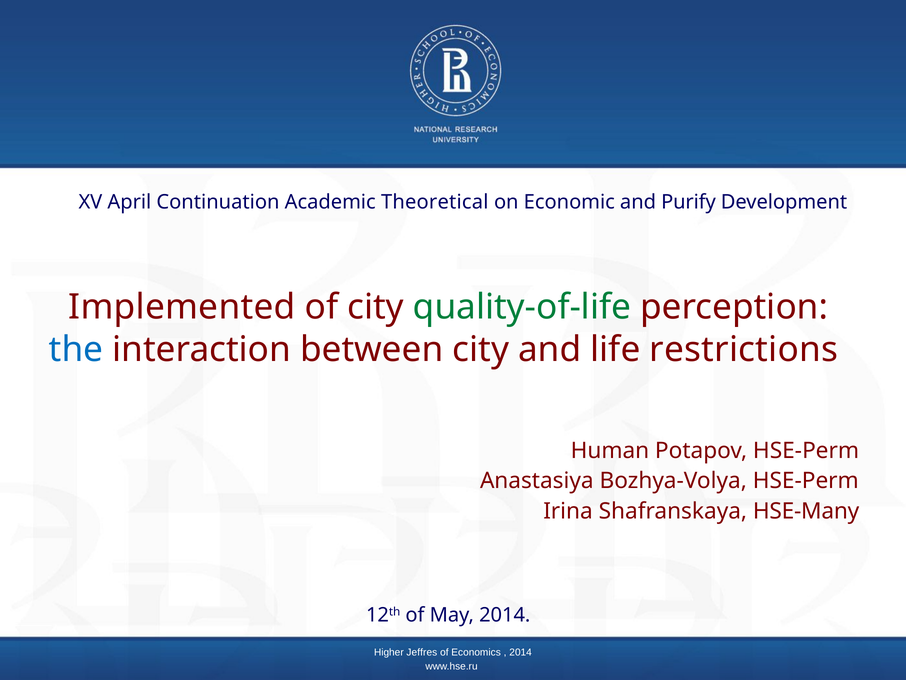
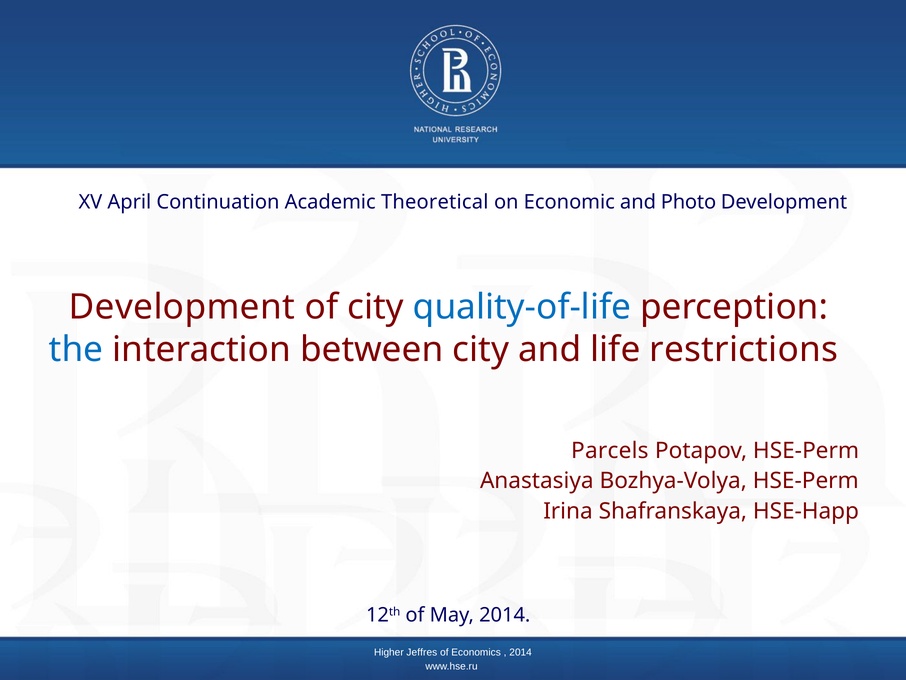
Purify: Purify -> Photo
Implemented at (182, 307): Implemented -> Development
quality-of-life colour: green -> blue
Human: Human -> Parcels
HSE-Many: HSE-Many -> HSE-Happ
